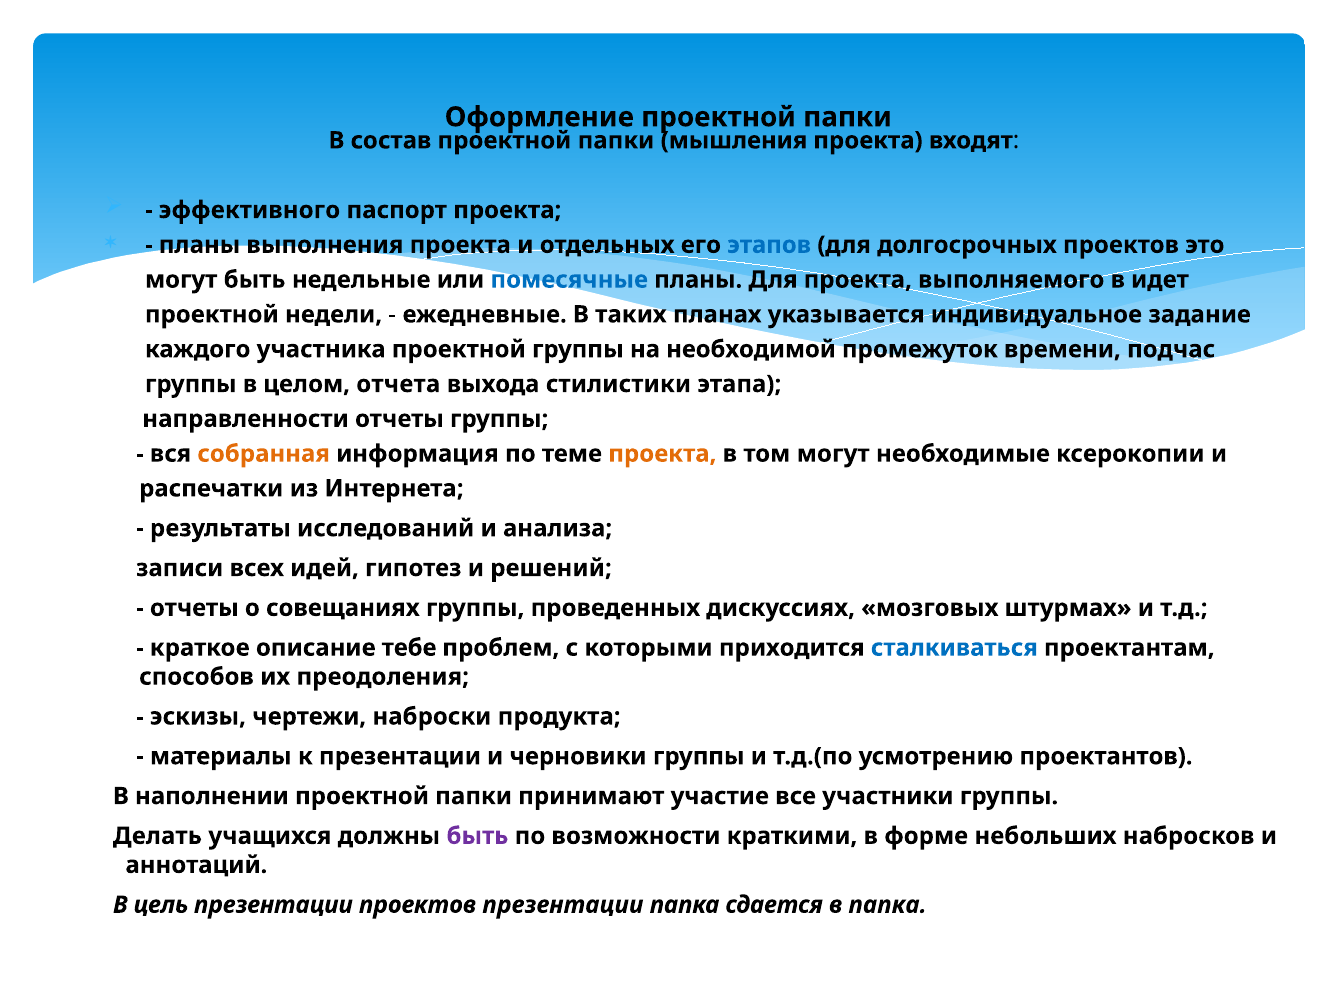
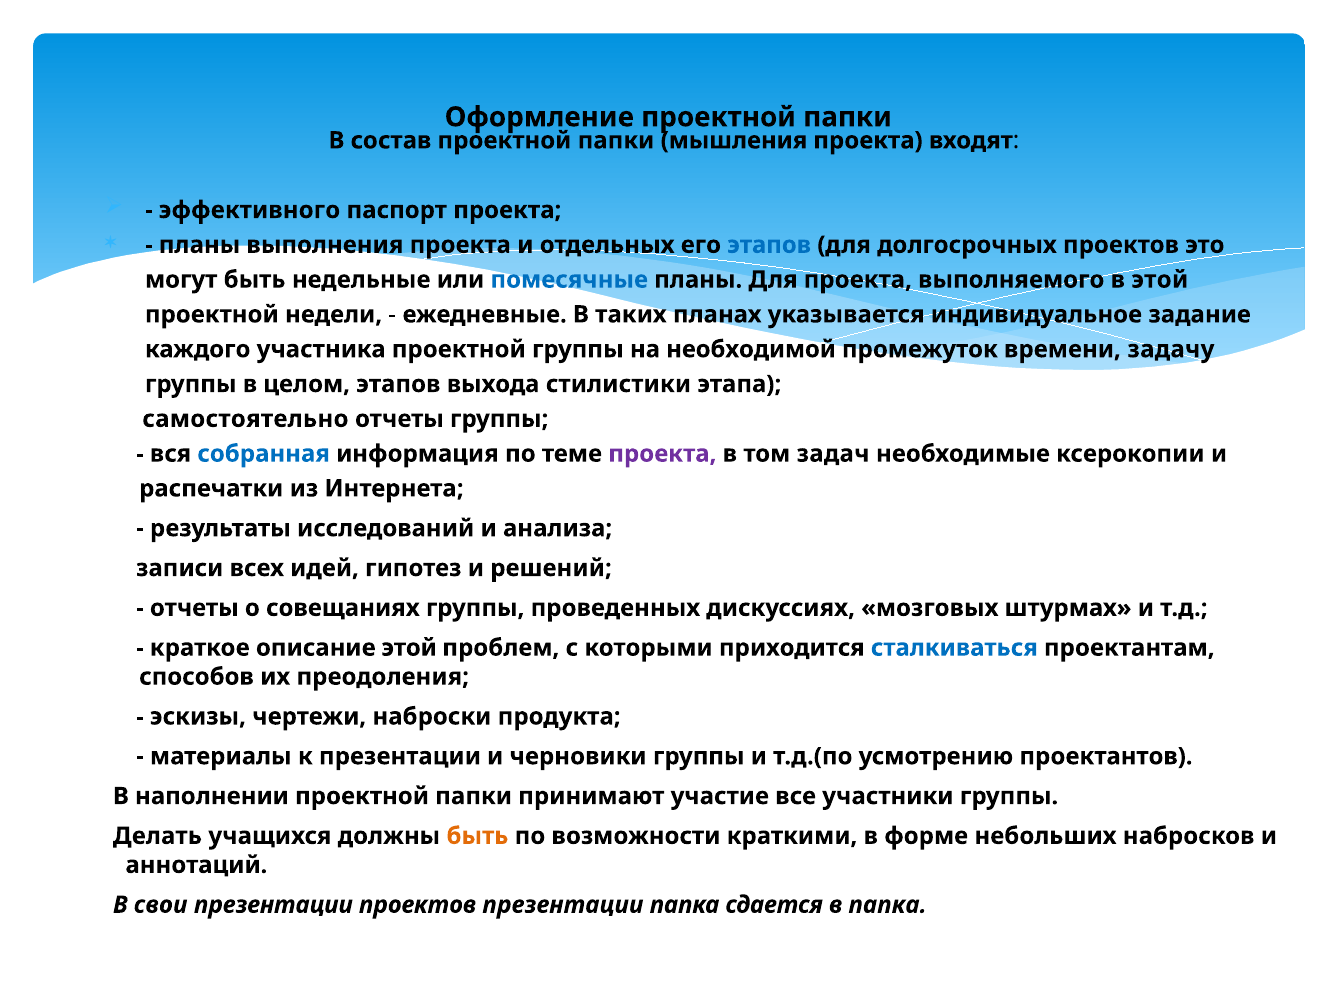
в идет: идет -> этой
подчас: подчас -> задачу
целом отчета: отчета -> этапов
направленности: направленности -> самостоятельно
собранная colour: orange -> blue
проекта at (662, 454) colour: orange -> purple
том могут: могут -> задач
описание тебе: тебе -> этой
быть at (477, 836) colour: purple -> orange
цель: цель -> свои
